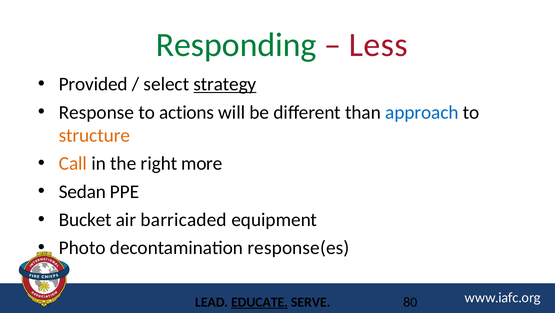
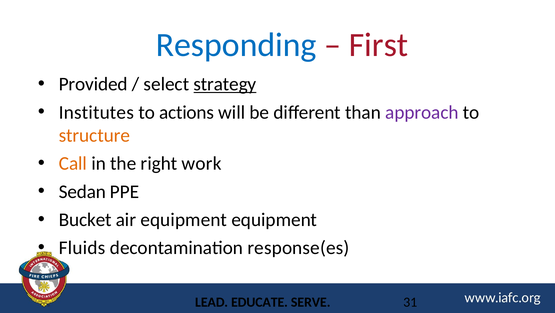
Responding colour: green -> blue
Less: Less -> First
Response: Response -> Institutes
approach colour: blue -> purple
more: more -> work
air barricaded: barricaded -> equipment
Photo: Photo -> Fluids
EDUCATE underline: present -> none
80: 80 -> 31
